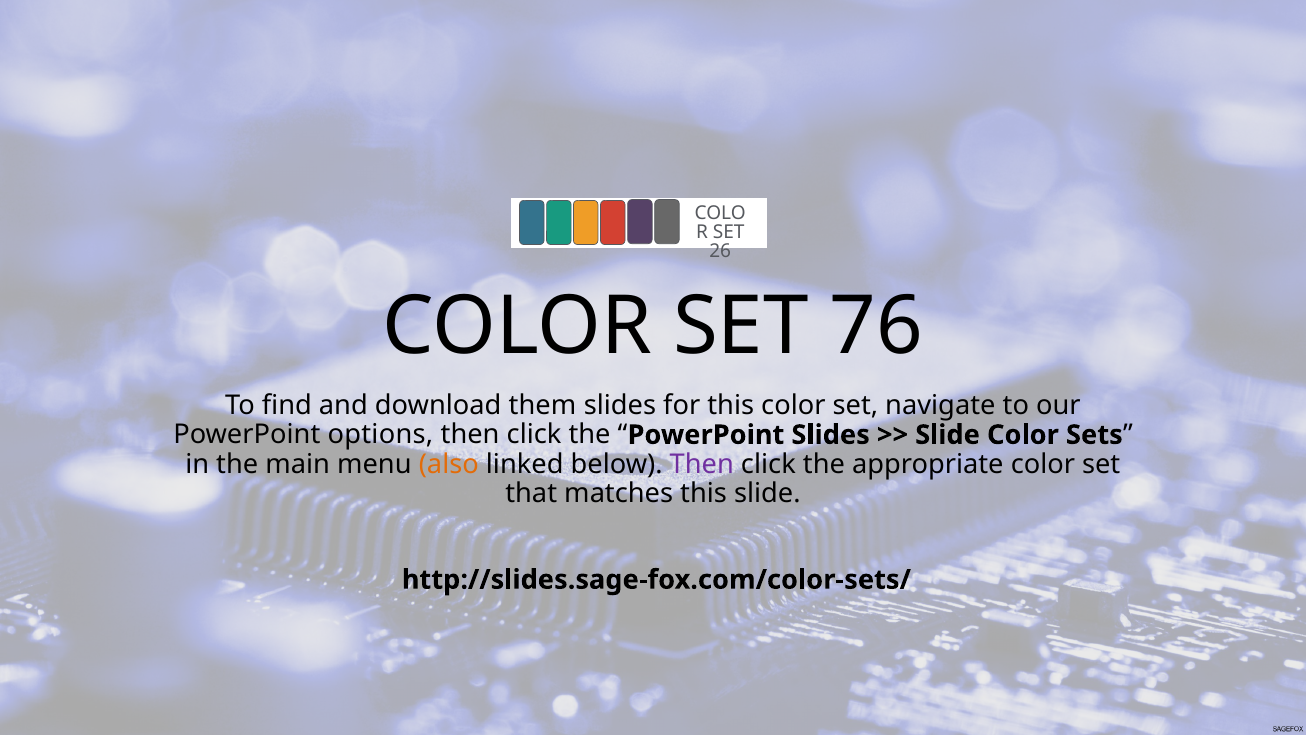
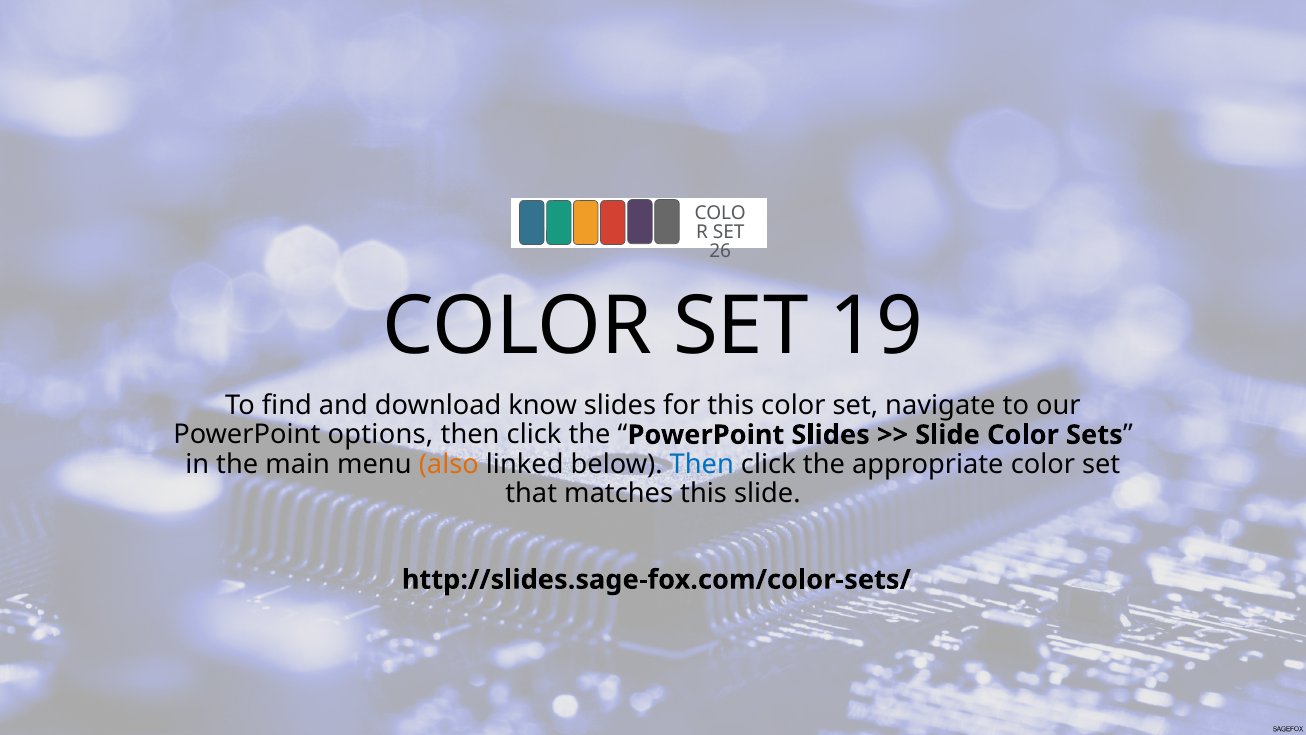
76: 76 -> 19
them: them -> know
Then at (702, 464) colour: purple -> blue
